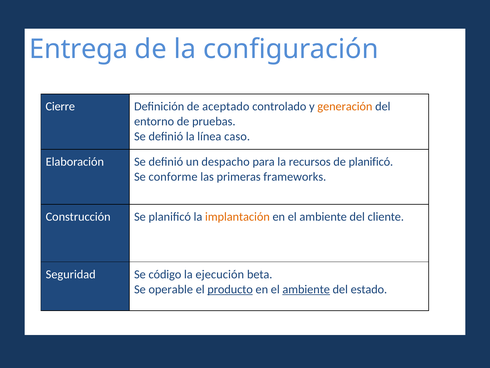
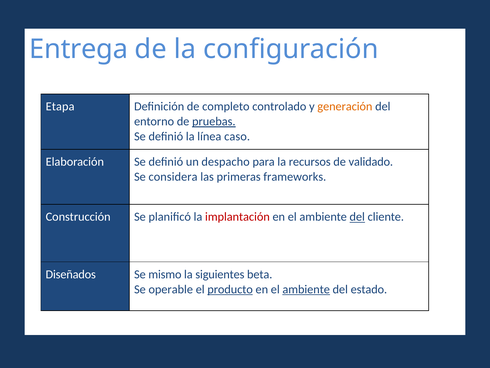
Cierre: Cierre -> Etapa
aceptado: aceptado -> completo
pruebas underline: none -> present
de planificó: planificó -> validado
conforme: conforme -> considera
implantación colour: orange -> red
del at (357, 217) underline: none -> present
Seguridad: Seguridad -> Diseñados
código: código -> mismo
ejecución: ejecución -> siguientes
